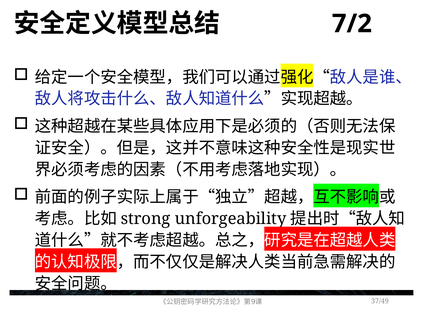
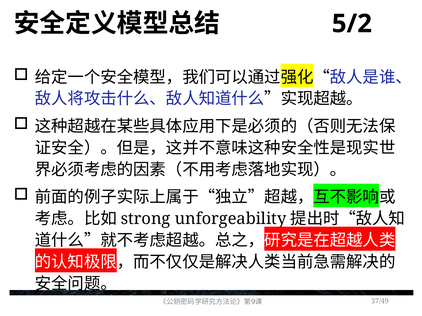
7/2: 7/2 -> 5/2
